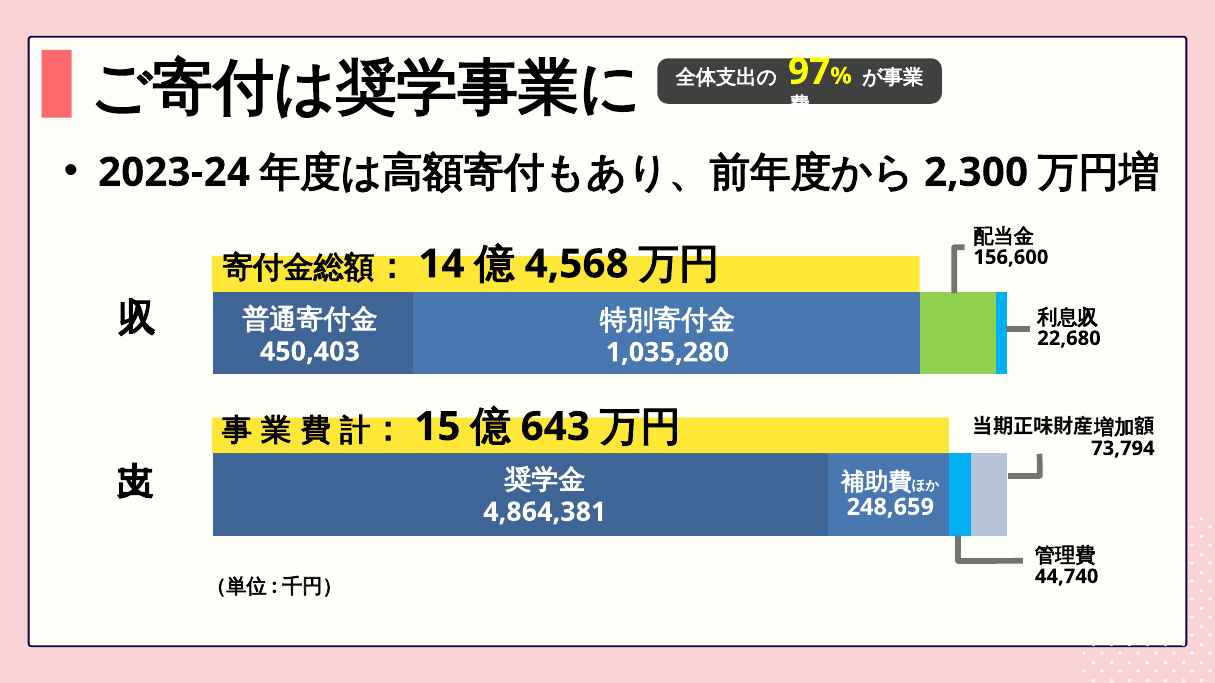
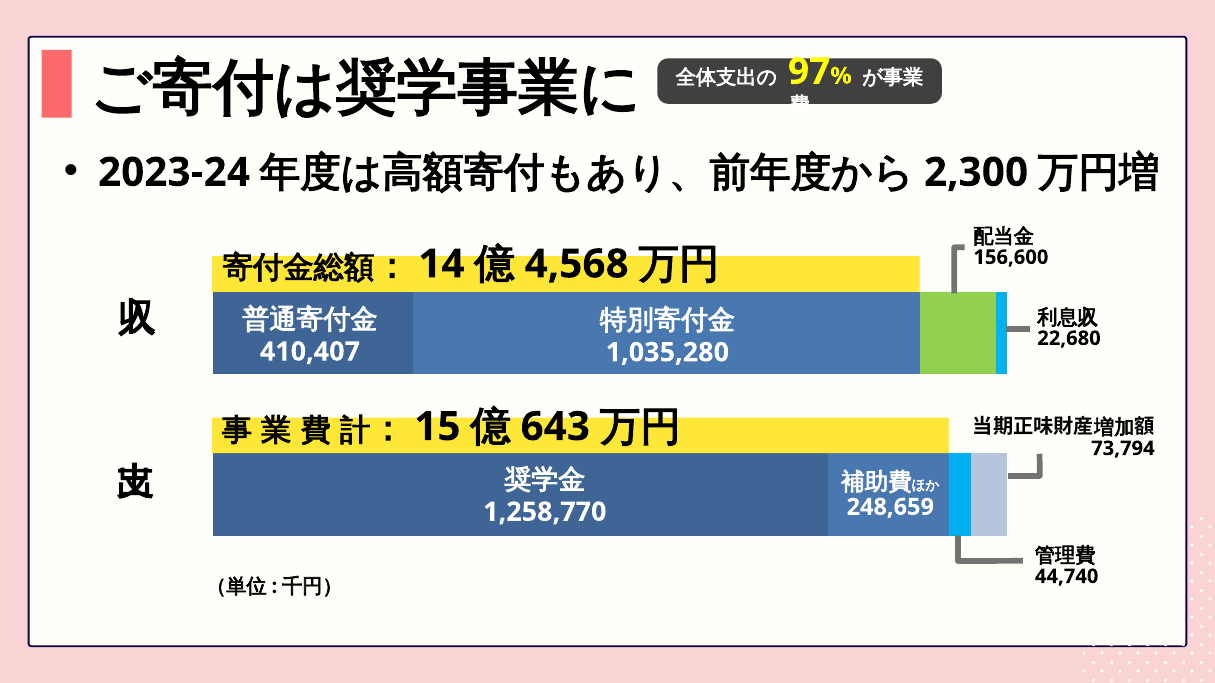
450,403: 450,403 -> 410,407
4,864,381: 4,864,381 -> 1,258,770
